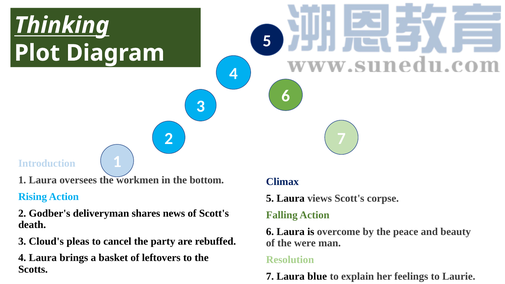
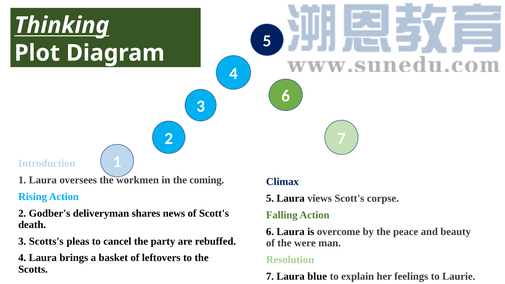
bottom: bottom -> coming
Cloud's: Cloud's -> Scotts's
